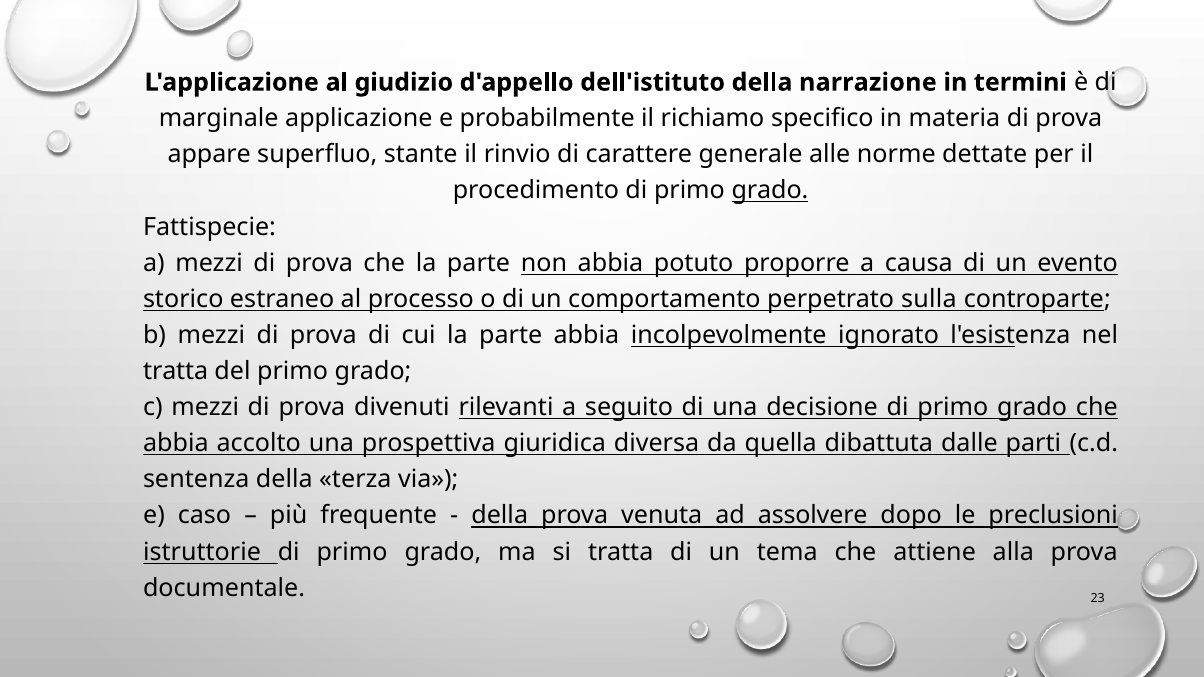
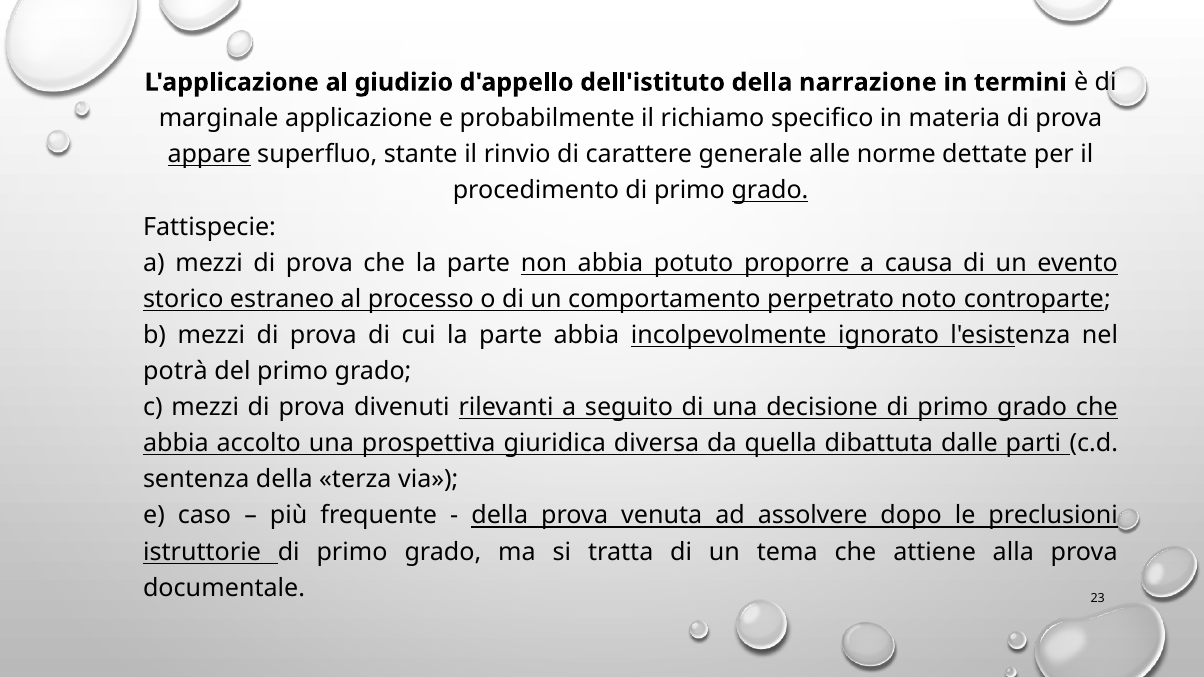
appare underline: none -> present
sulla: sulla -> noto
tratta at (176, 371): tratta -> potrà
